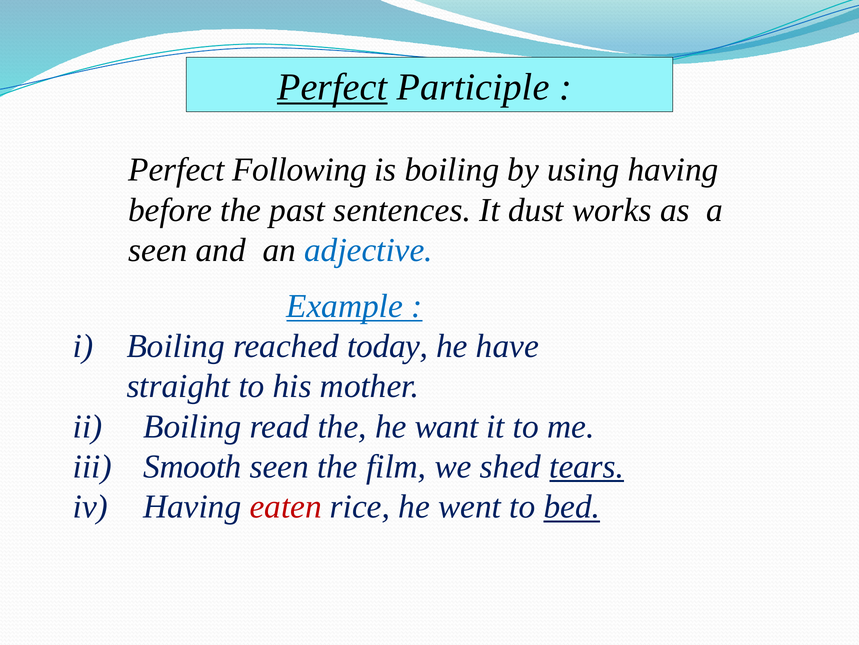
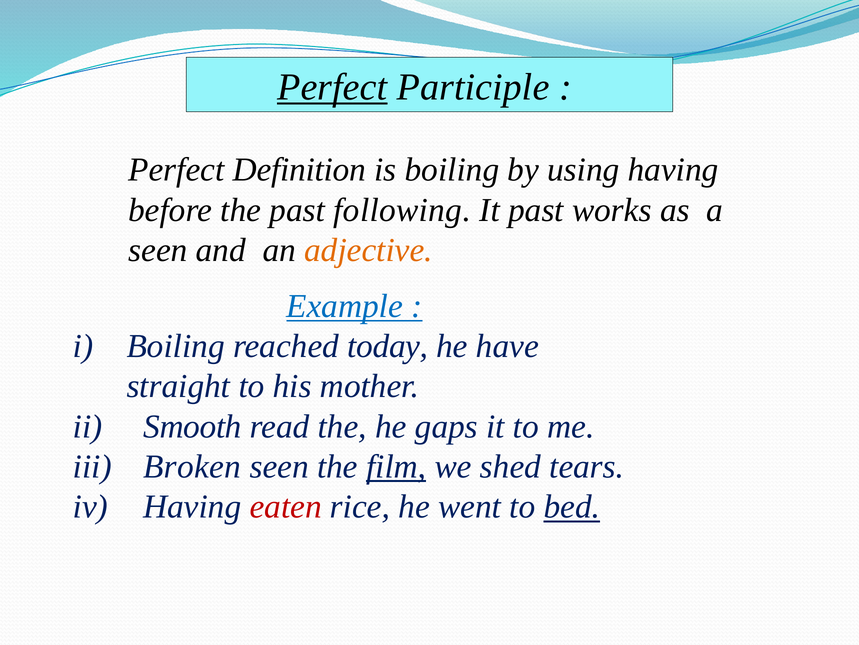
Following: Following -> Definition
sentences: sentences -> following
It dust: dust -> past
adjective colour: blue -> orange
Boiling at (192, 426): Boiling -> Smooth
want: want -> gaps
Smooth: Smooth -> Broken
film underline: none -> present
tears underline: present -> none
